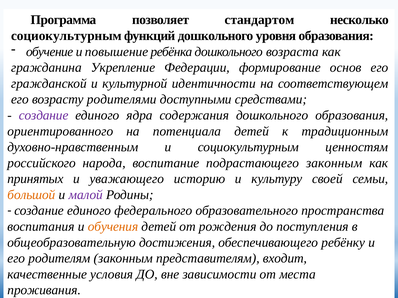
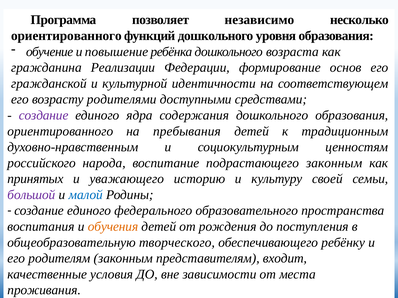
стандартом: стандартом -> независимо
социокультурным at (66, 36): социокультурным -> ориентированного
Укрепление: Укрепление -> Реализации
потенциала: потенциала -> пребывания
большой colour: orange -> purple
малой colour: purple -> blue
достижения: достижения -> творческого
